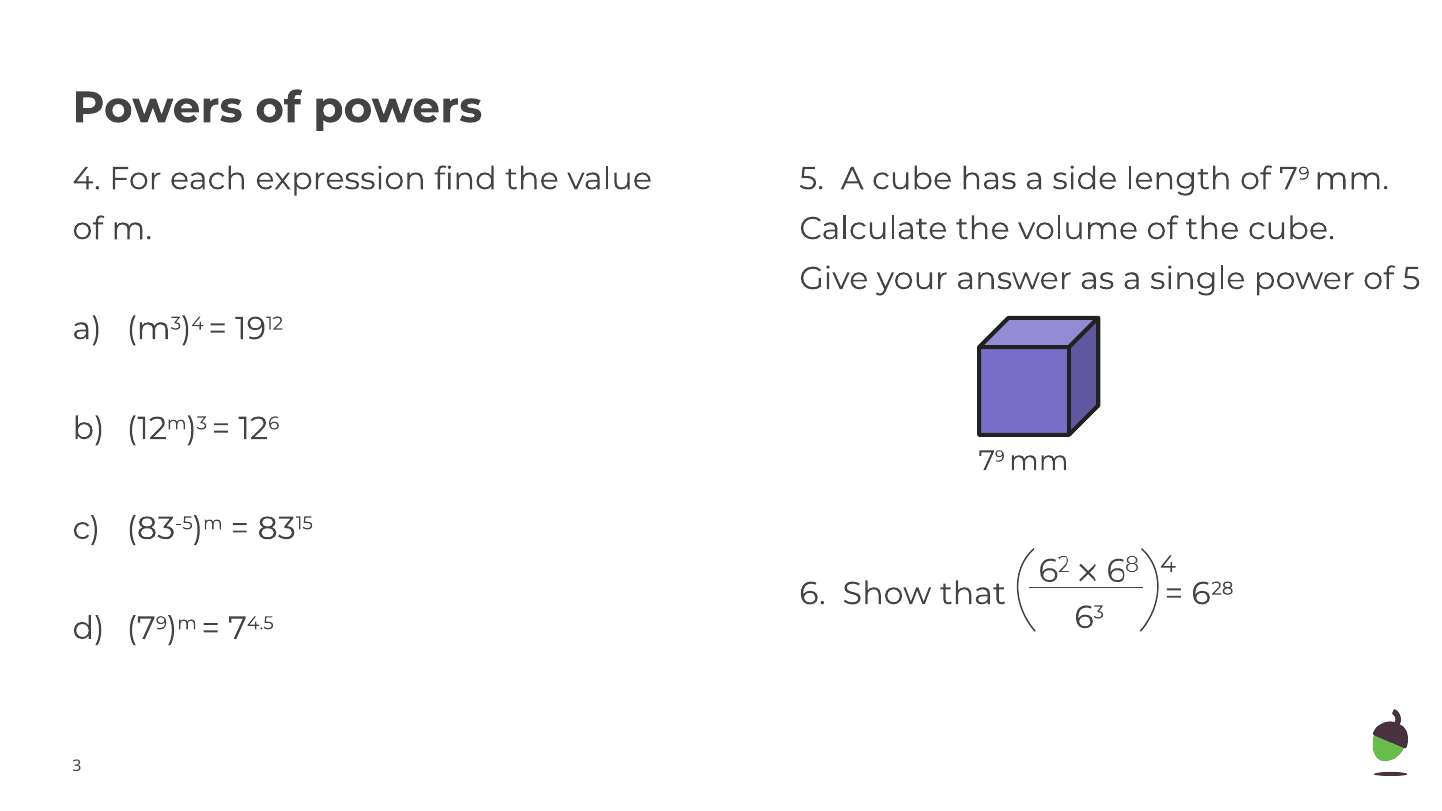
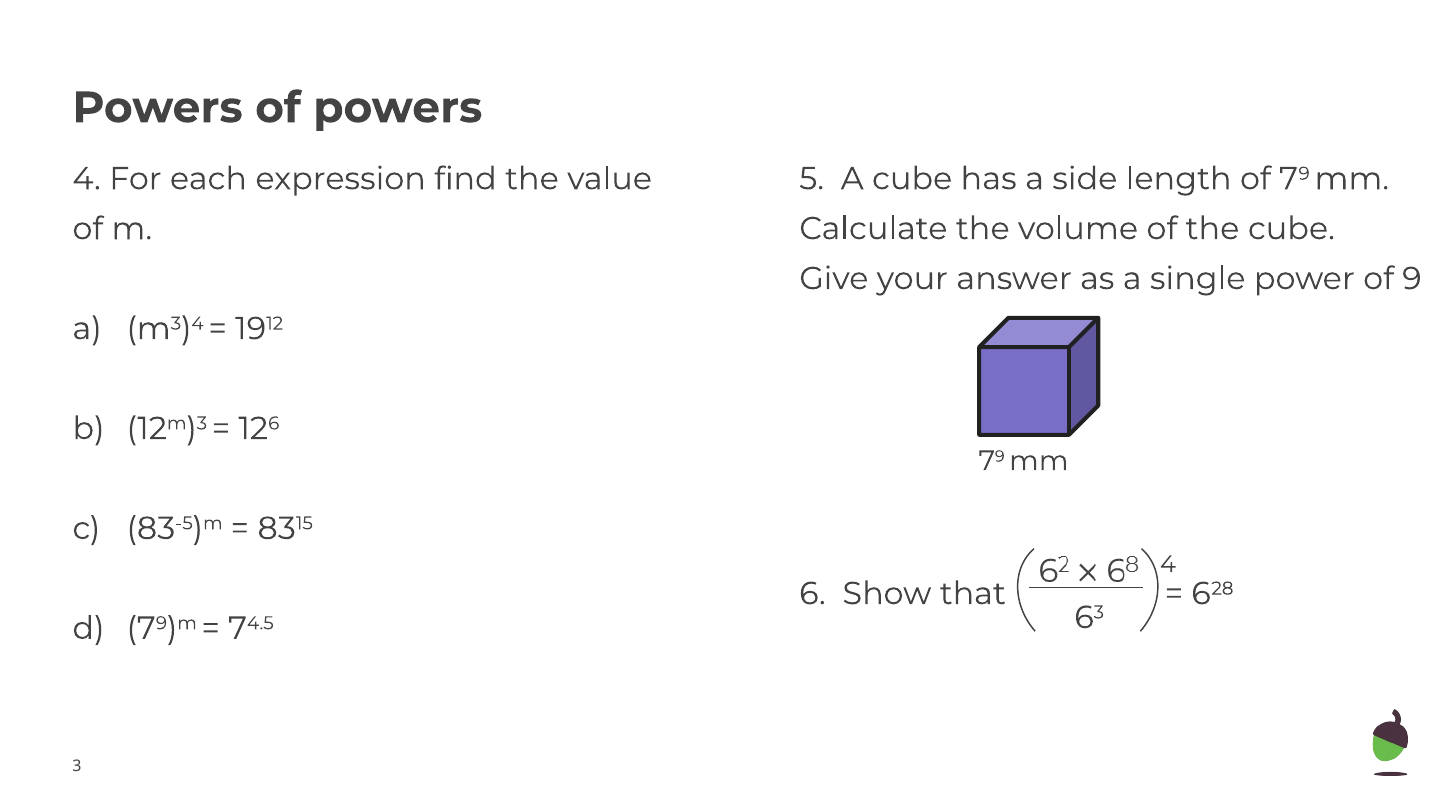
of 5: 5 -> 9
